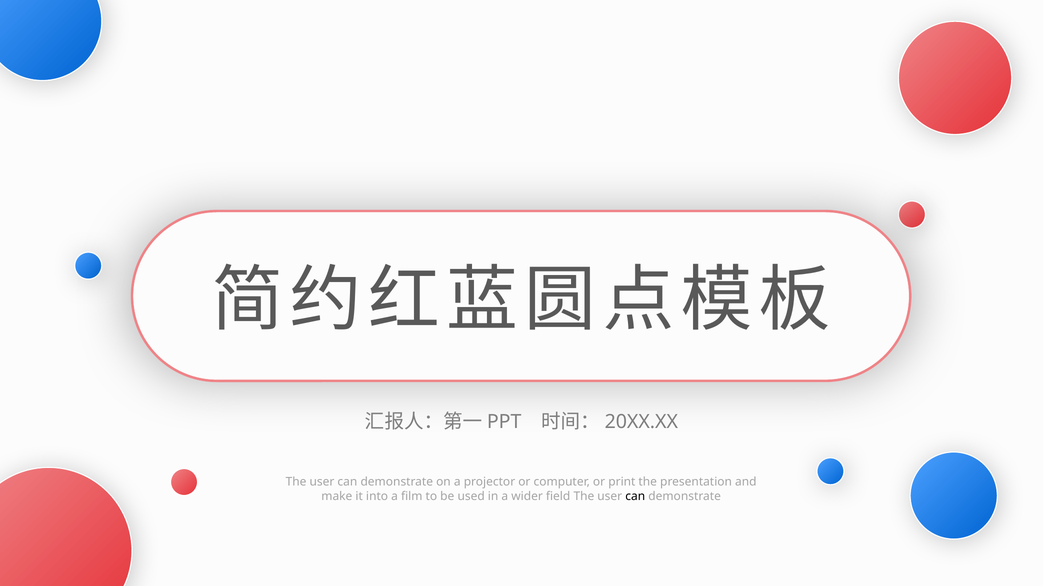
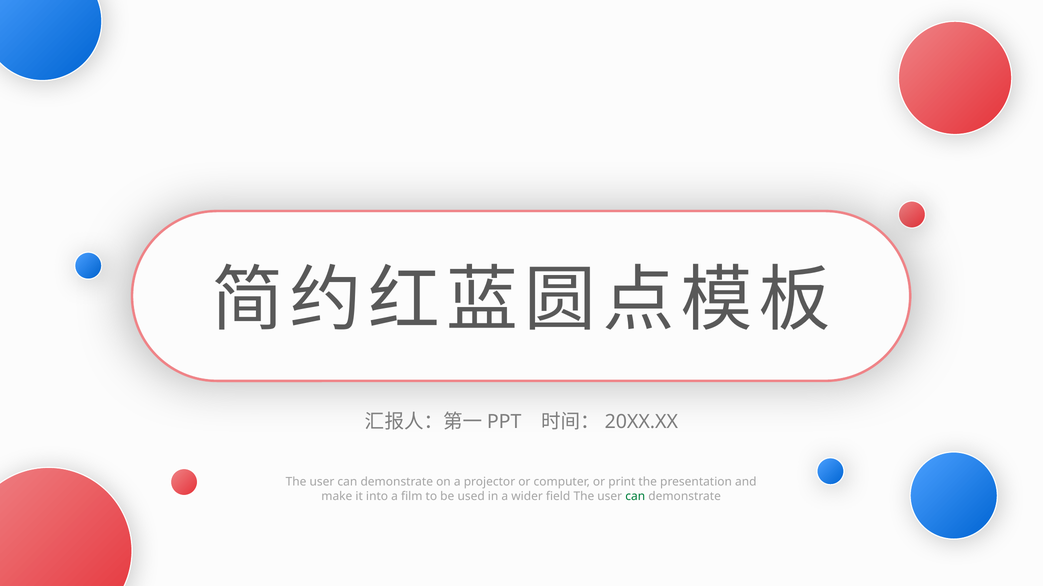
can at (635, 497) colour: black -> green
